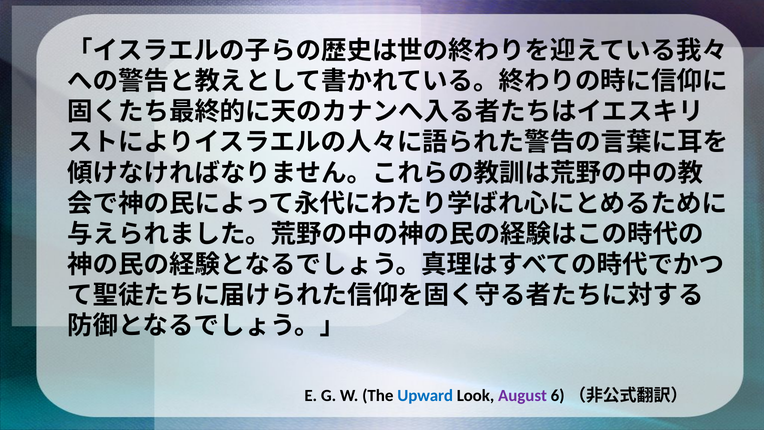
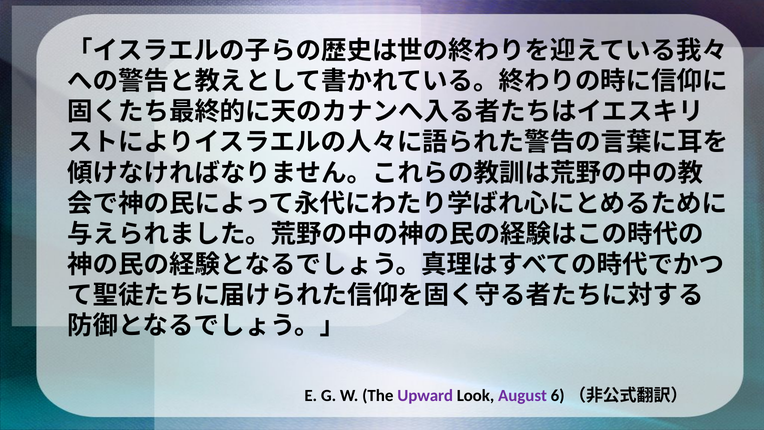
Upward colour: blue -> purple
